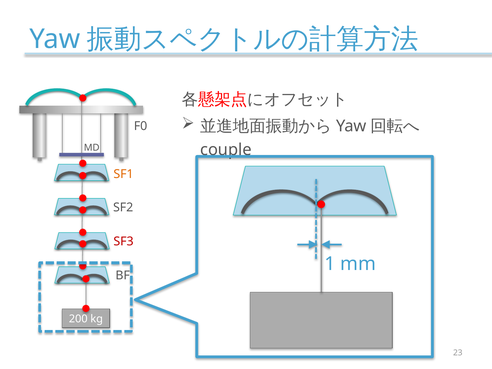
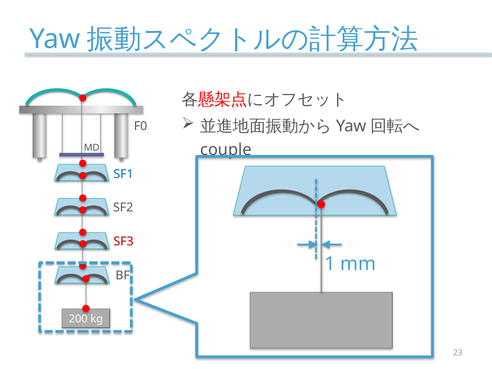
SF1 colour: orange -> blue
